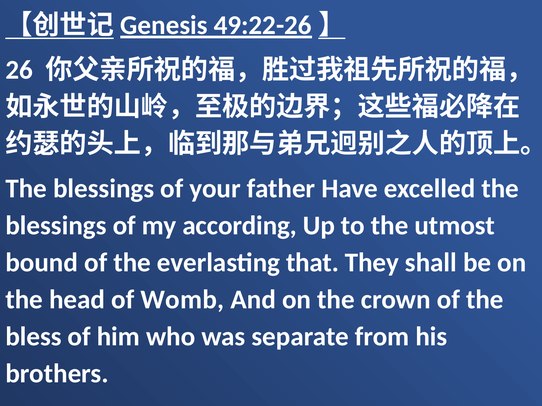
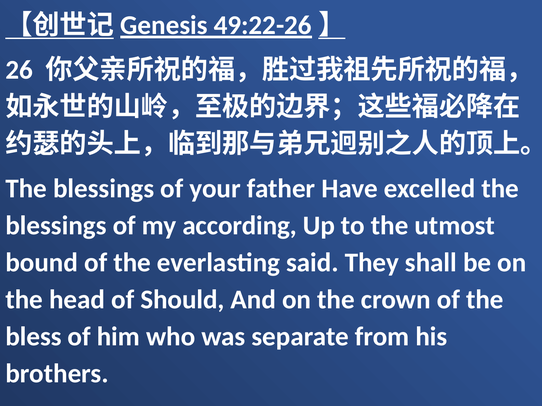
that: that -> said
Womb: Womb -> Should
